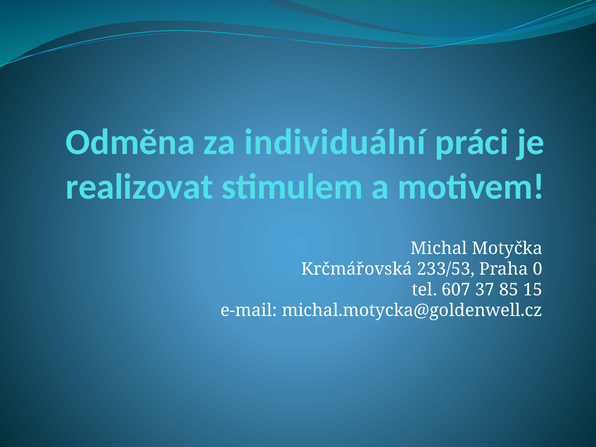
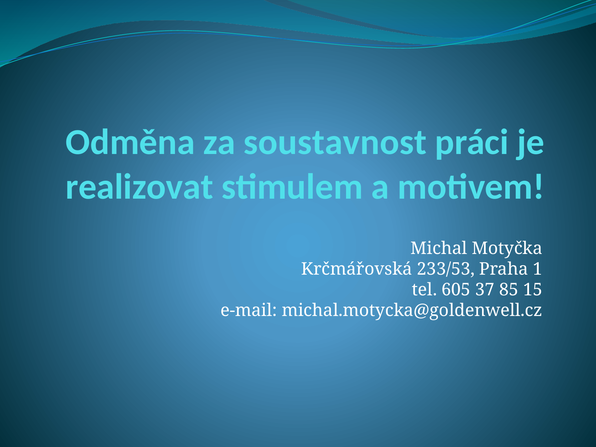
individuální: individuální -> soustavnost
0: 0 -> 1
607: 607 -> 605
